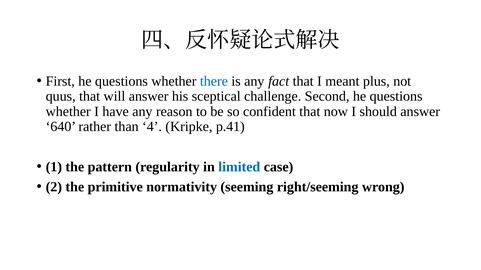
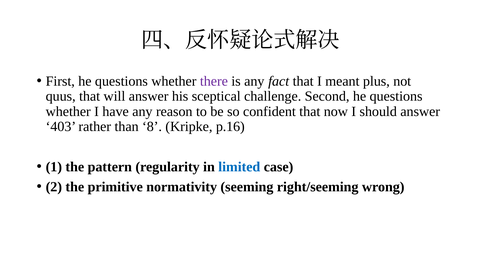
there colour: blue -> purple
640: 640 -> 403
4: 4 -> 8
p.41: p.41 -> p.16
